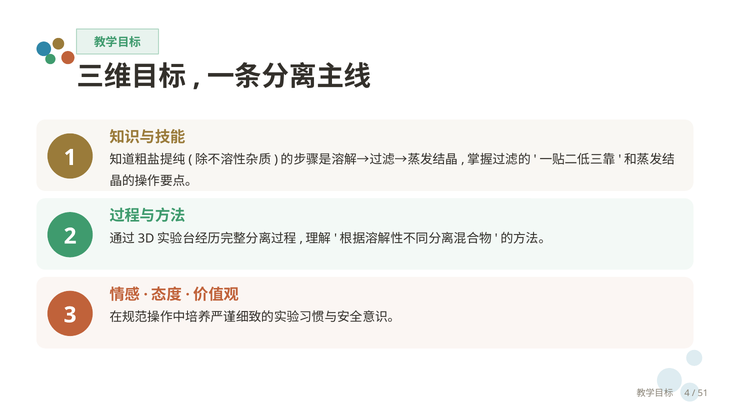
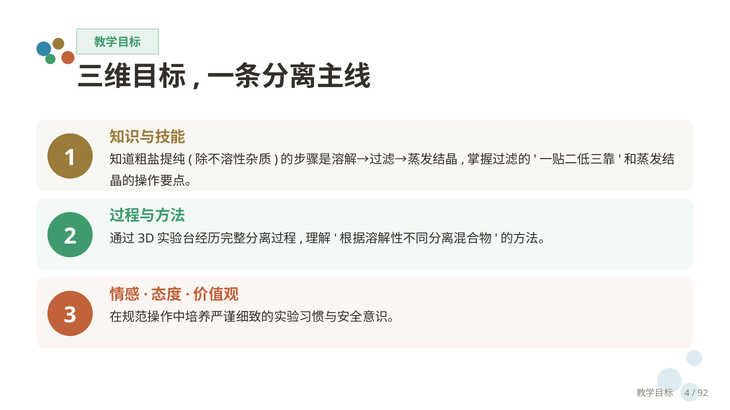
51: 51 -> 92
